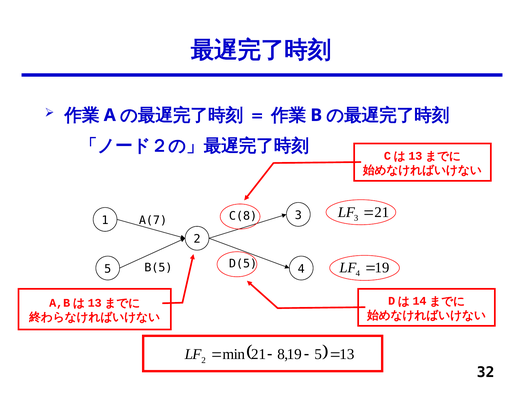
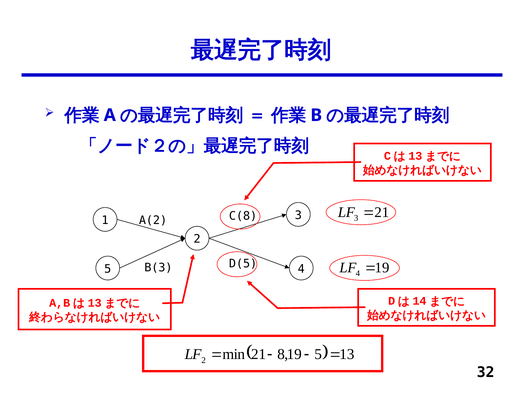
A(7: A(7 -> A(2
B(5: B(5 -> B(3
